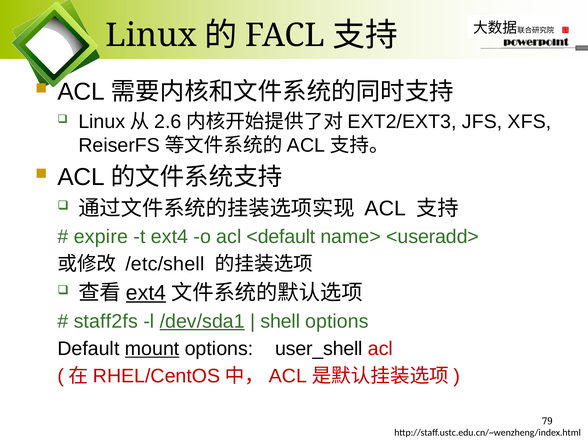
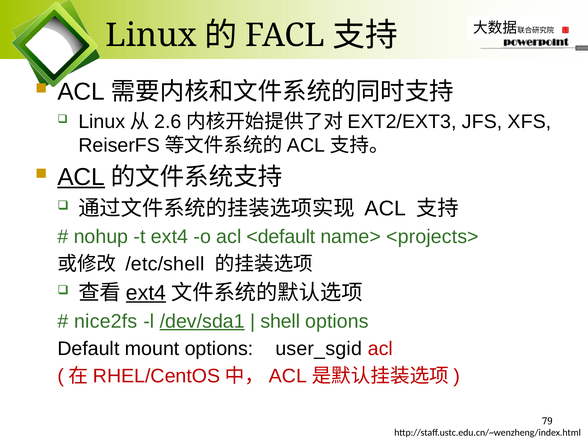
ACL at (81, 177) underline: none -> present
expire: expire -> nohup
<useradd>: <useradd> -> <projects>
staff2fs: staff2fs -> nice2fs
mount underline: present -> none
user_shell: user_shell -> user_sgid
